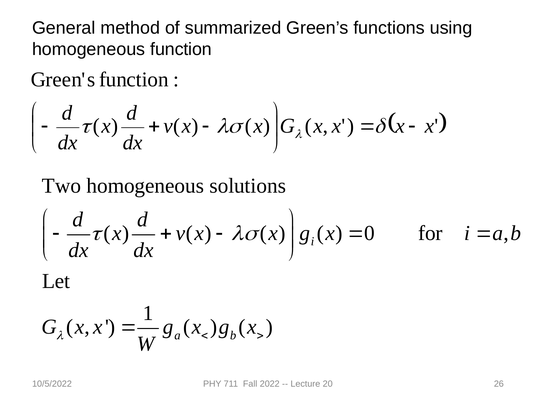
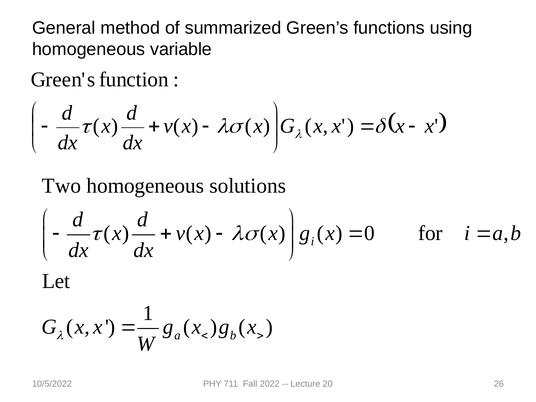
homogeneous function: function -> variable
